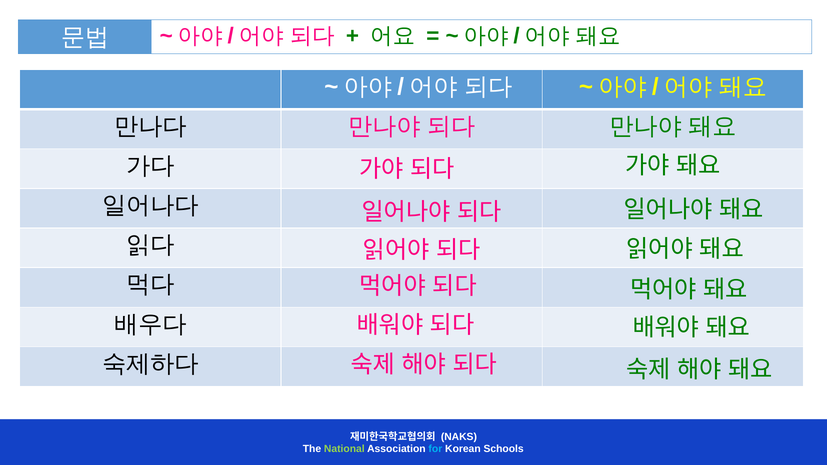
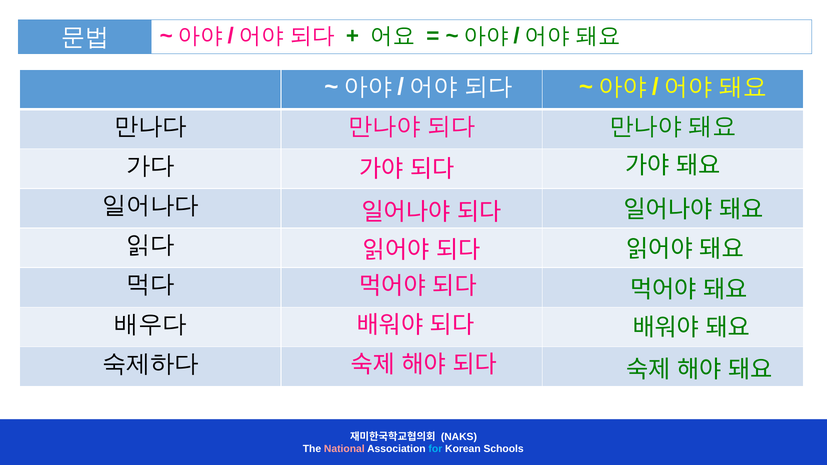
National colour: light green -> pink
